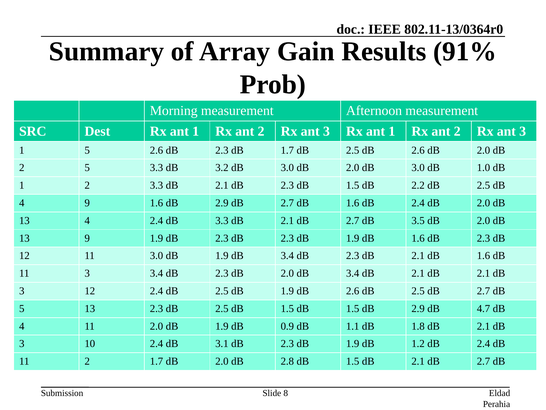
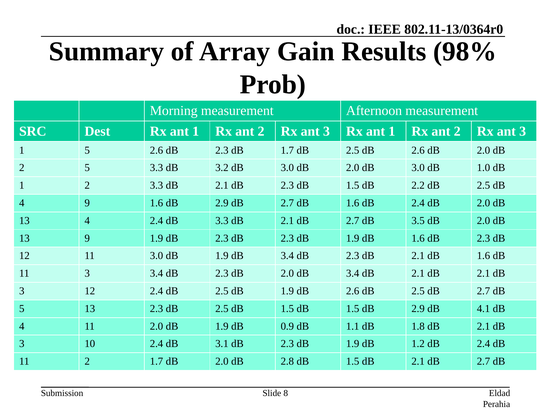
91%: 91% -> 98%
4.7: 4.7 -> 4.1
